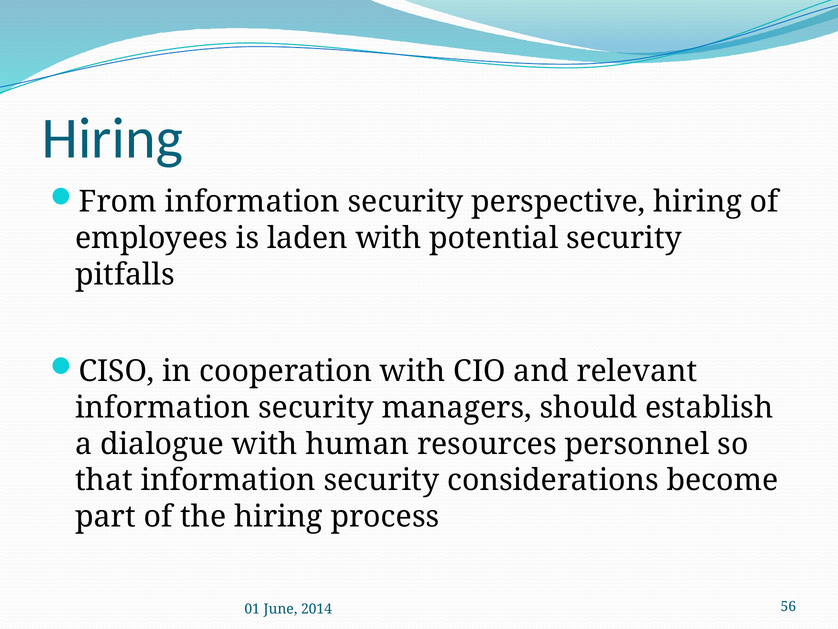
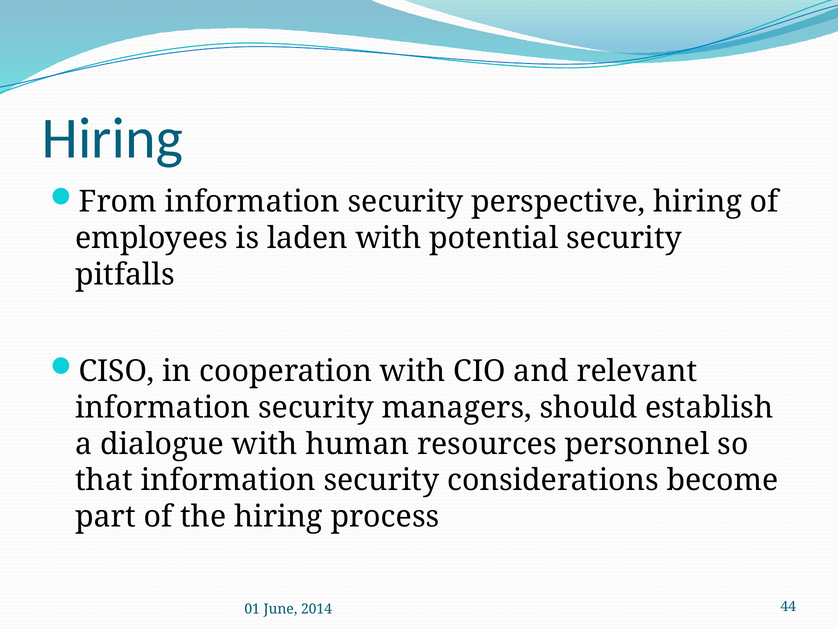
56: 56 -> 44
